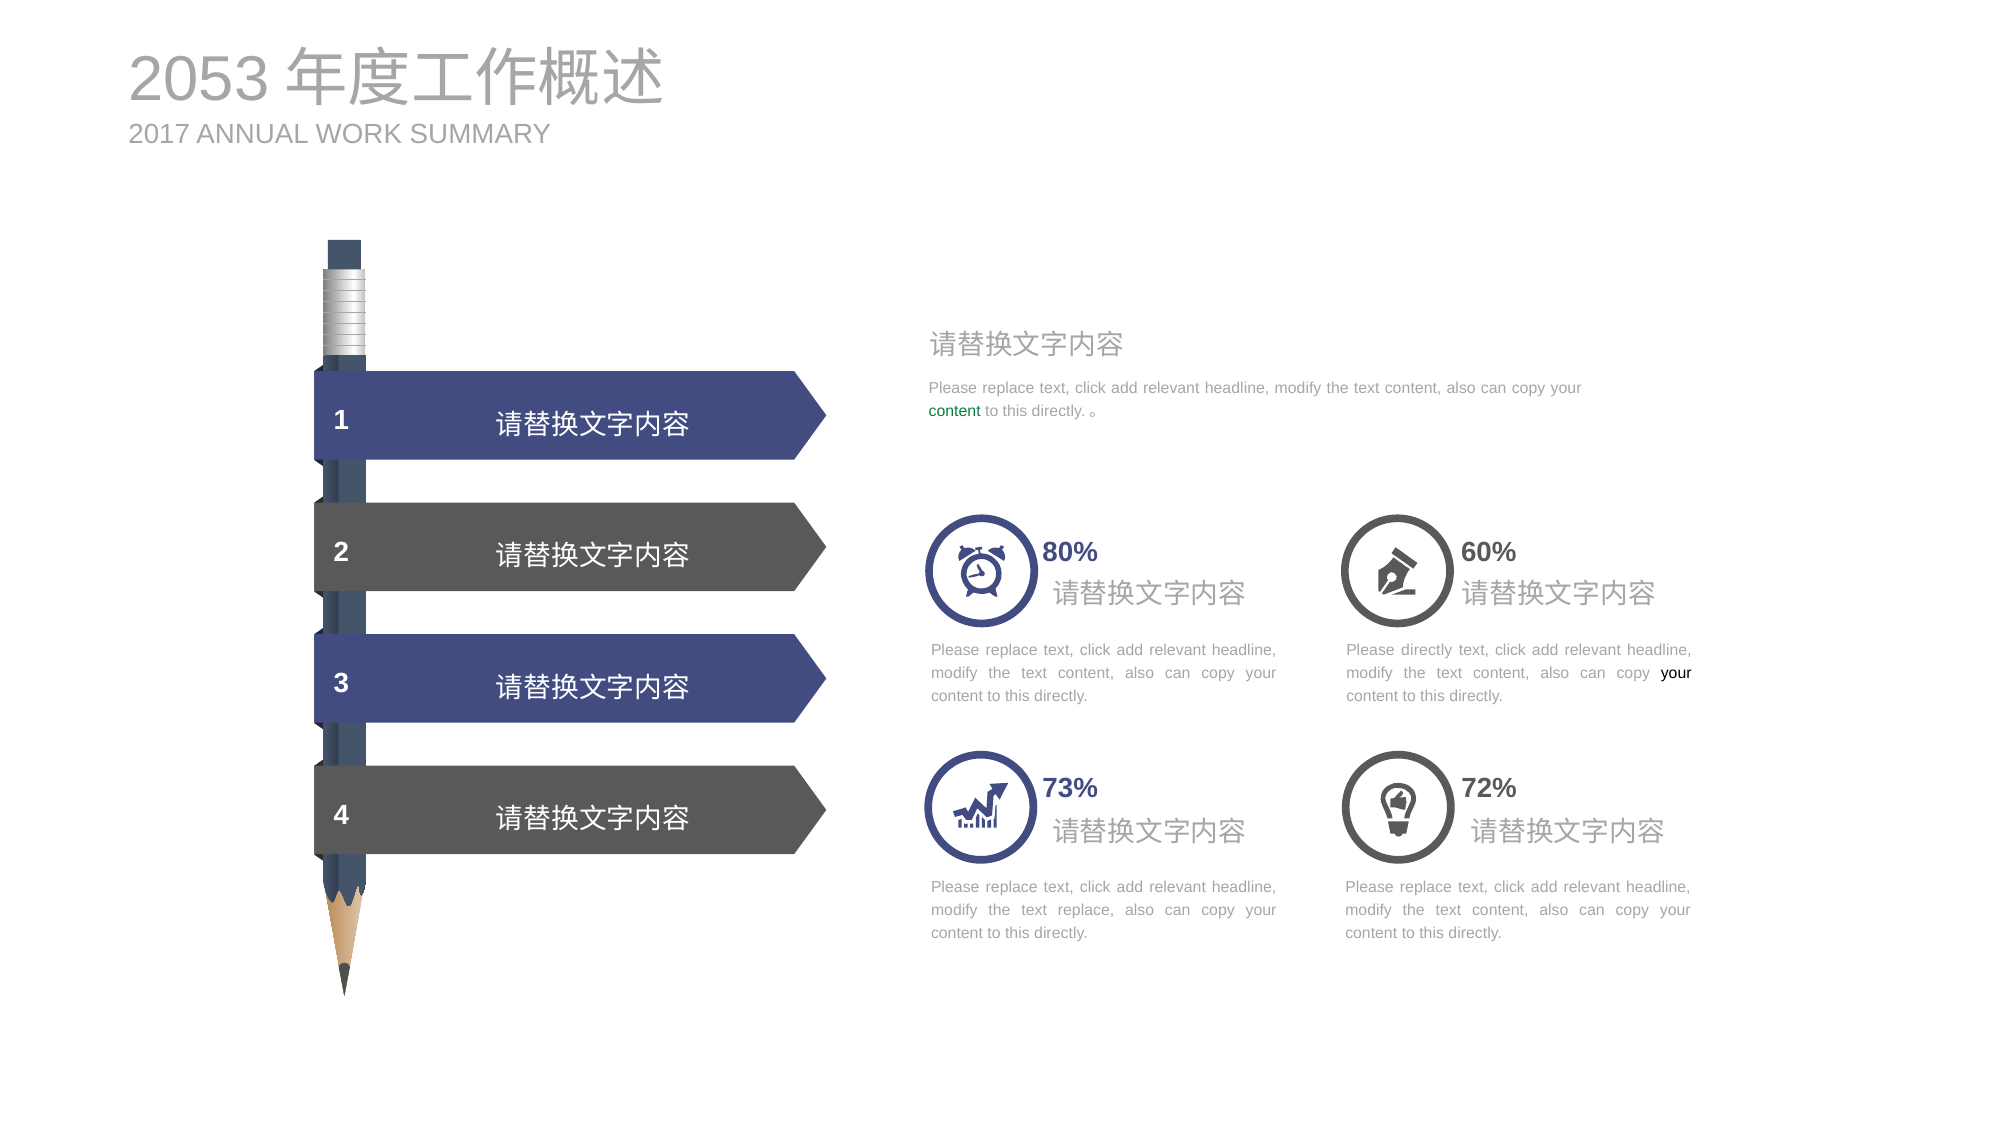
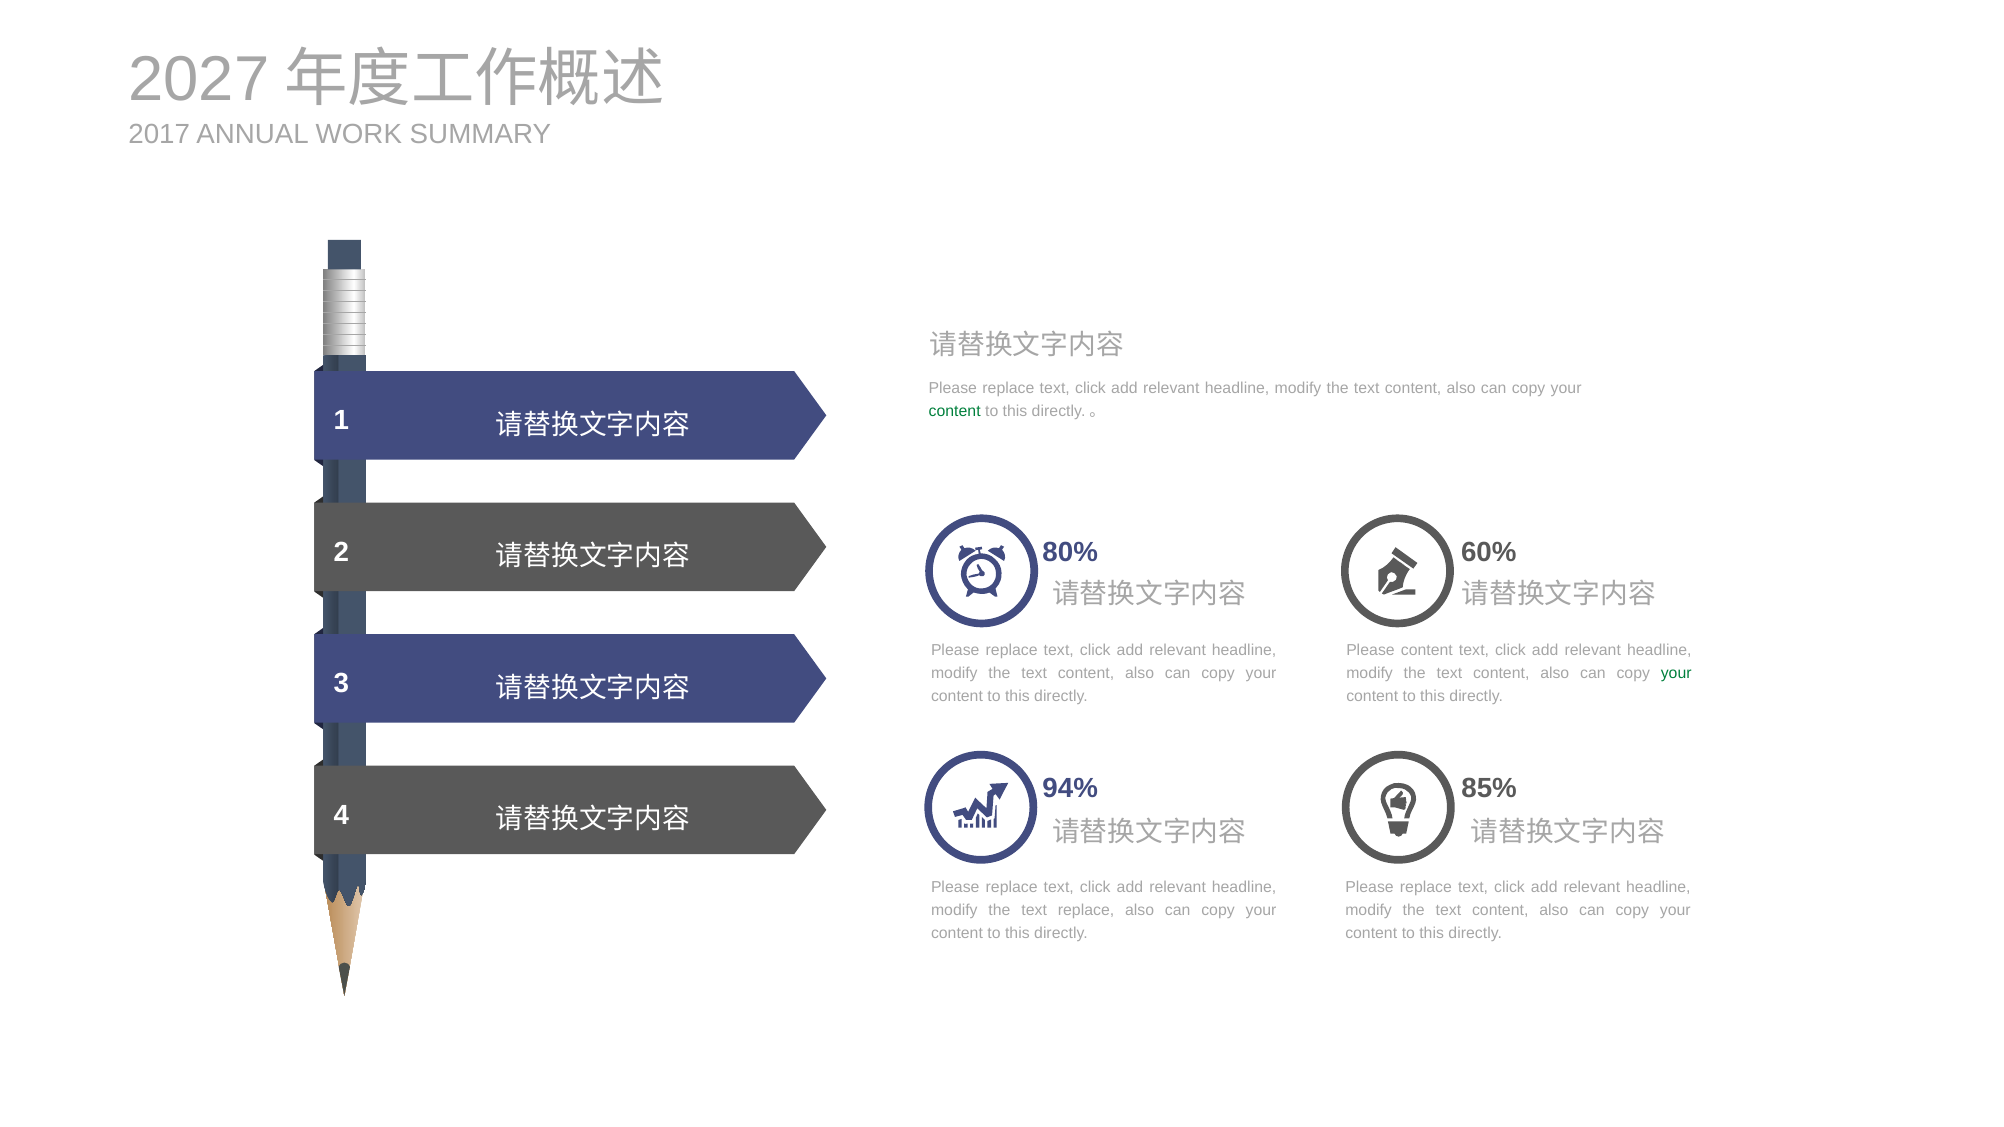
2053: 2053 -> 2027
Please directly: directly -> content
your at (1676, 673) colour: black -> green
73%: 73% -> 94%
72%: 72% -> 85%
